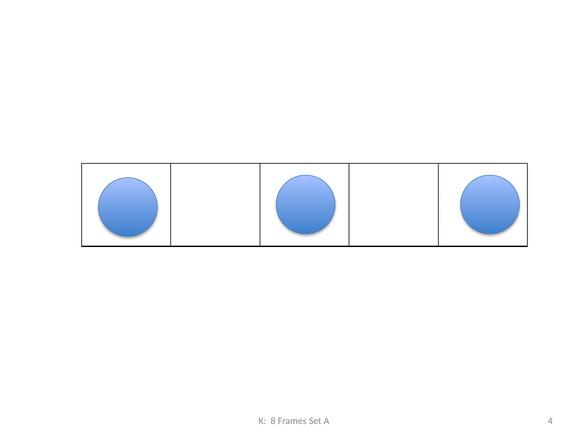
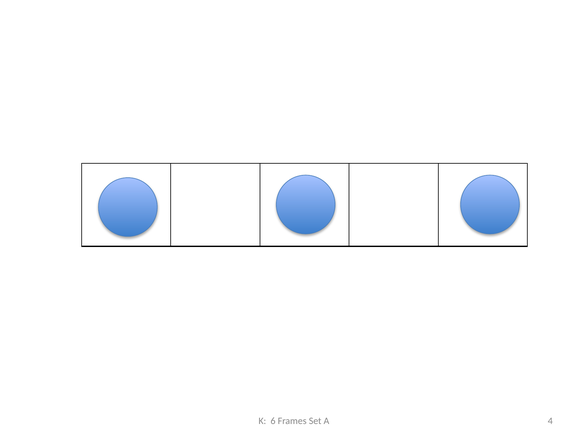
8: 8 -> 6
